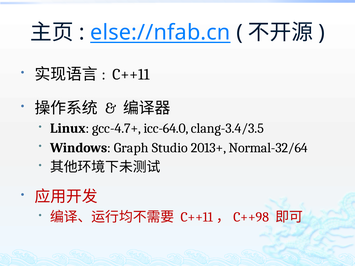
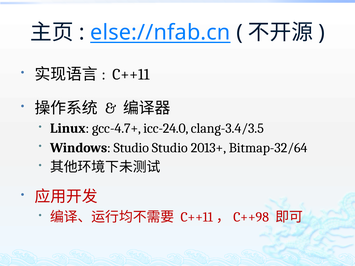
icc-64.0: icc-64.0 -> icc-24.0
Windows Graph: Graph -> Studio
Normal-32/64: Normal-32/64 -> Bitmap-32/64
